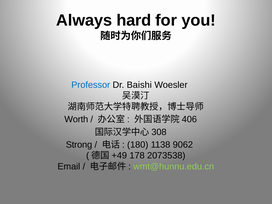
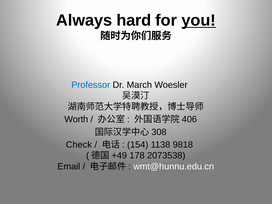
you underline: none -> present
Baishi: Baishi -> March
Strong: Strong -> Check
180: 180 -> 154
9062: 9062 -> 9818
wmt@hunnu.edu.cn colour: light green -> white
